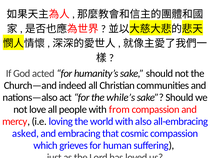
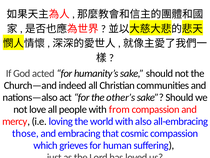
while’s: while’s -> other’s
asked: asked -> those
